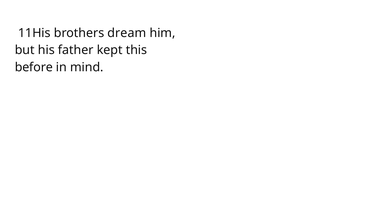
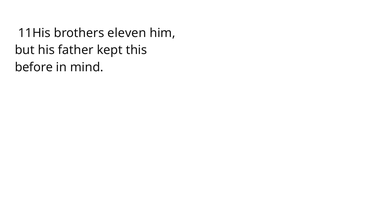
dream: dream -> eleven
